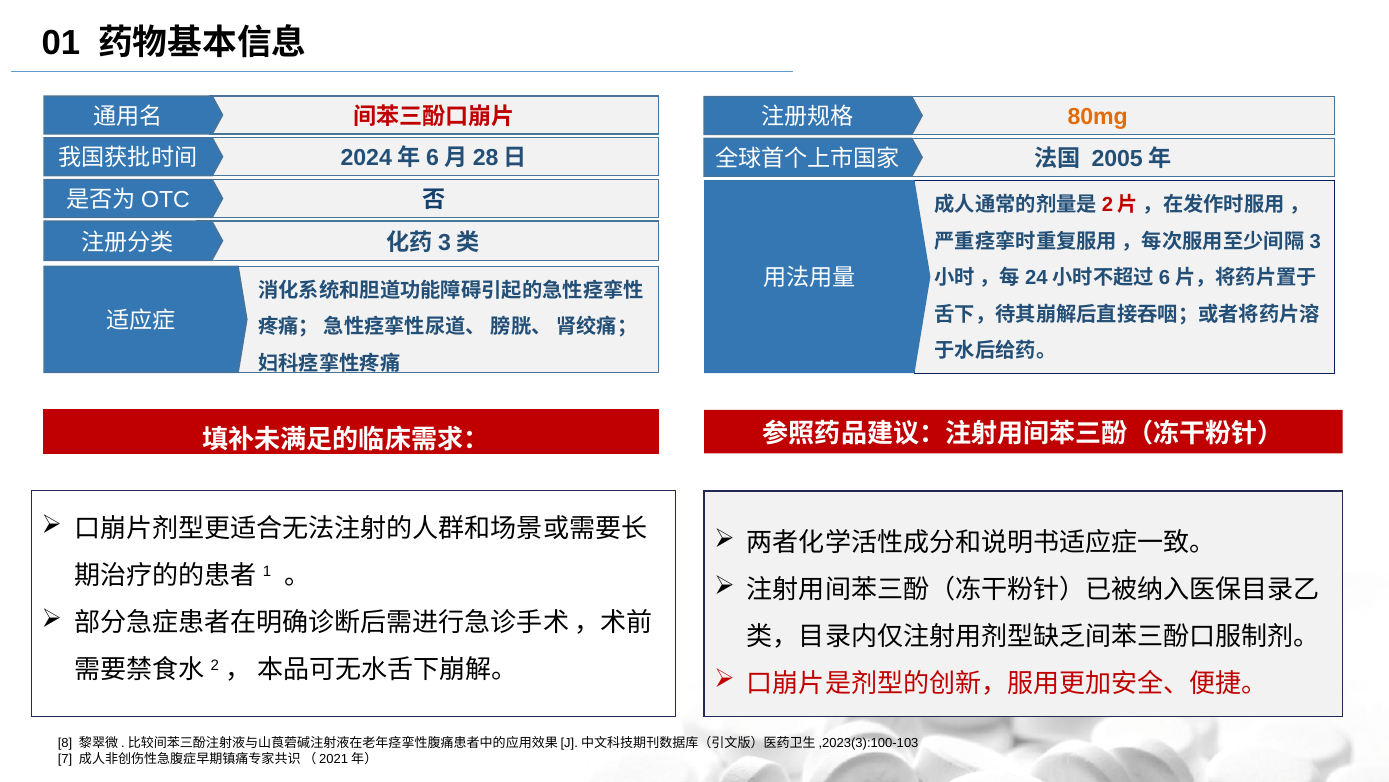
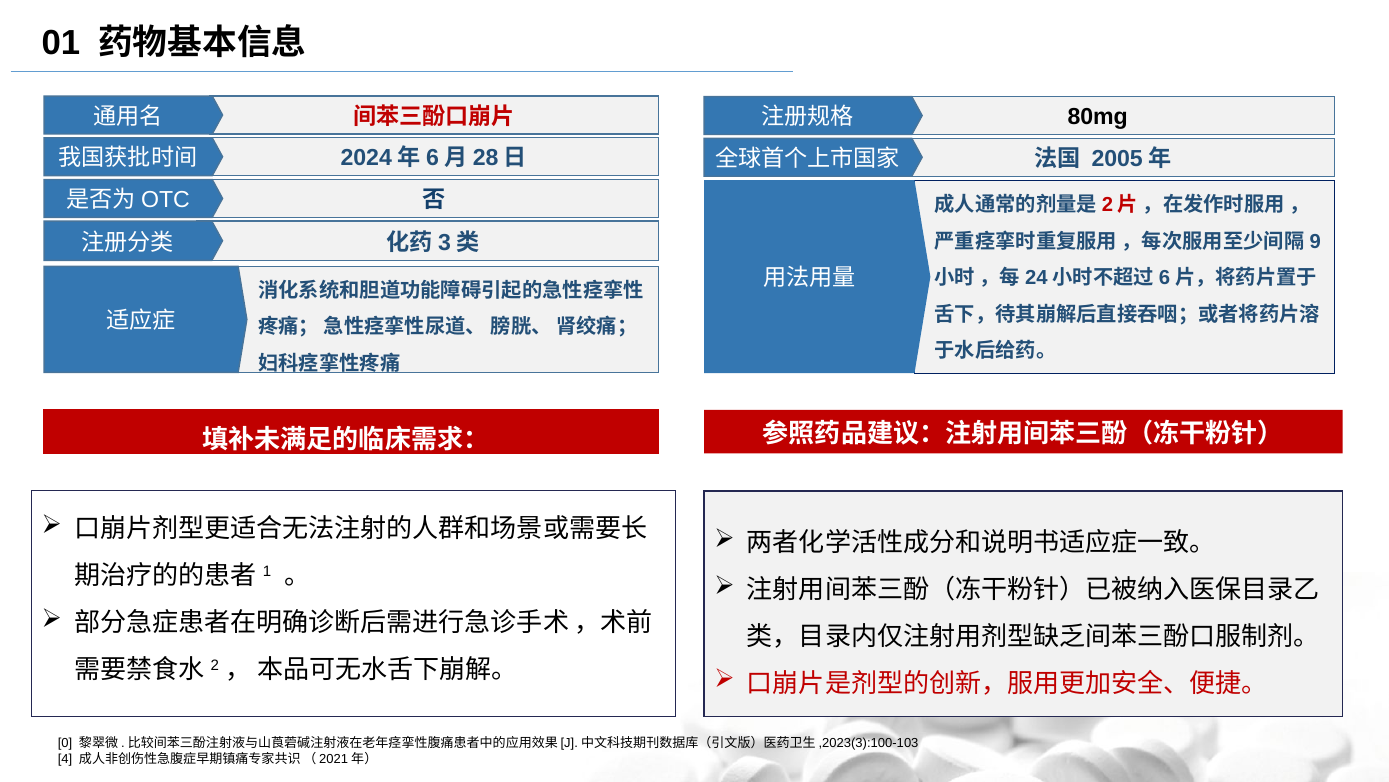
80mg colour: orange -> black
3: 3 -> 9
8: 8 -> 0
7: 7 -> 4
